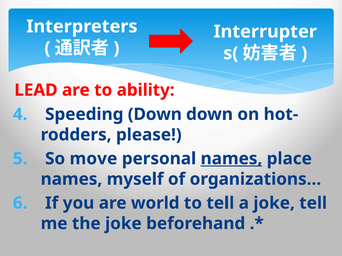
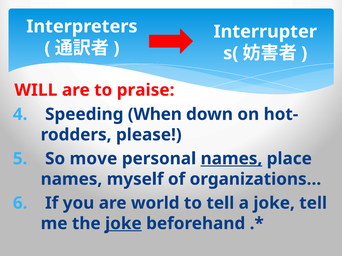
LEAD: LEAD -> WILL
ability: ability -> praise
Speeding Down: Down -> When
joke at (123, 224) underline: none -> present
